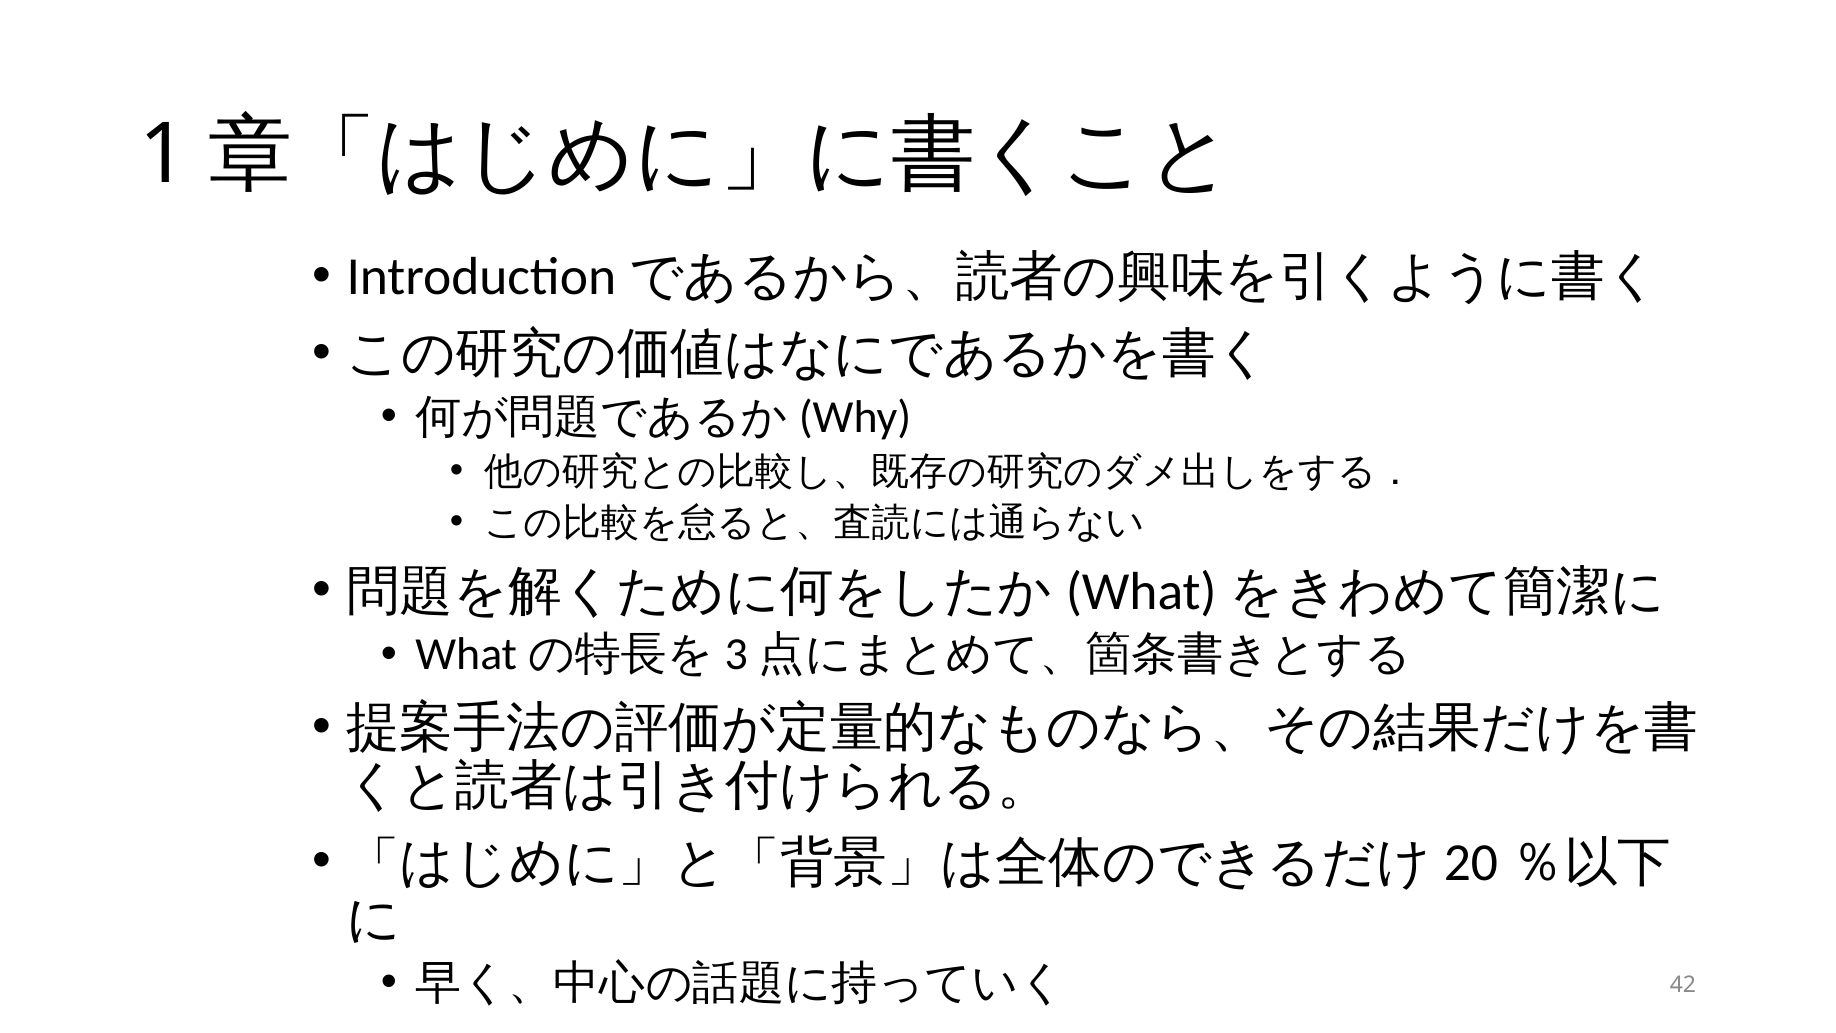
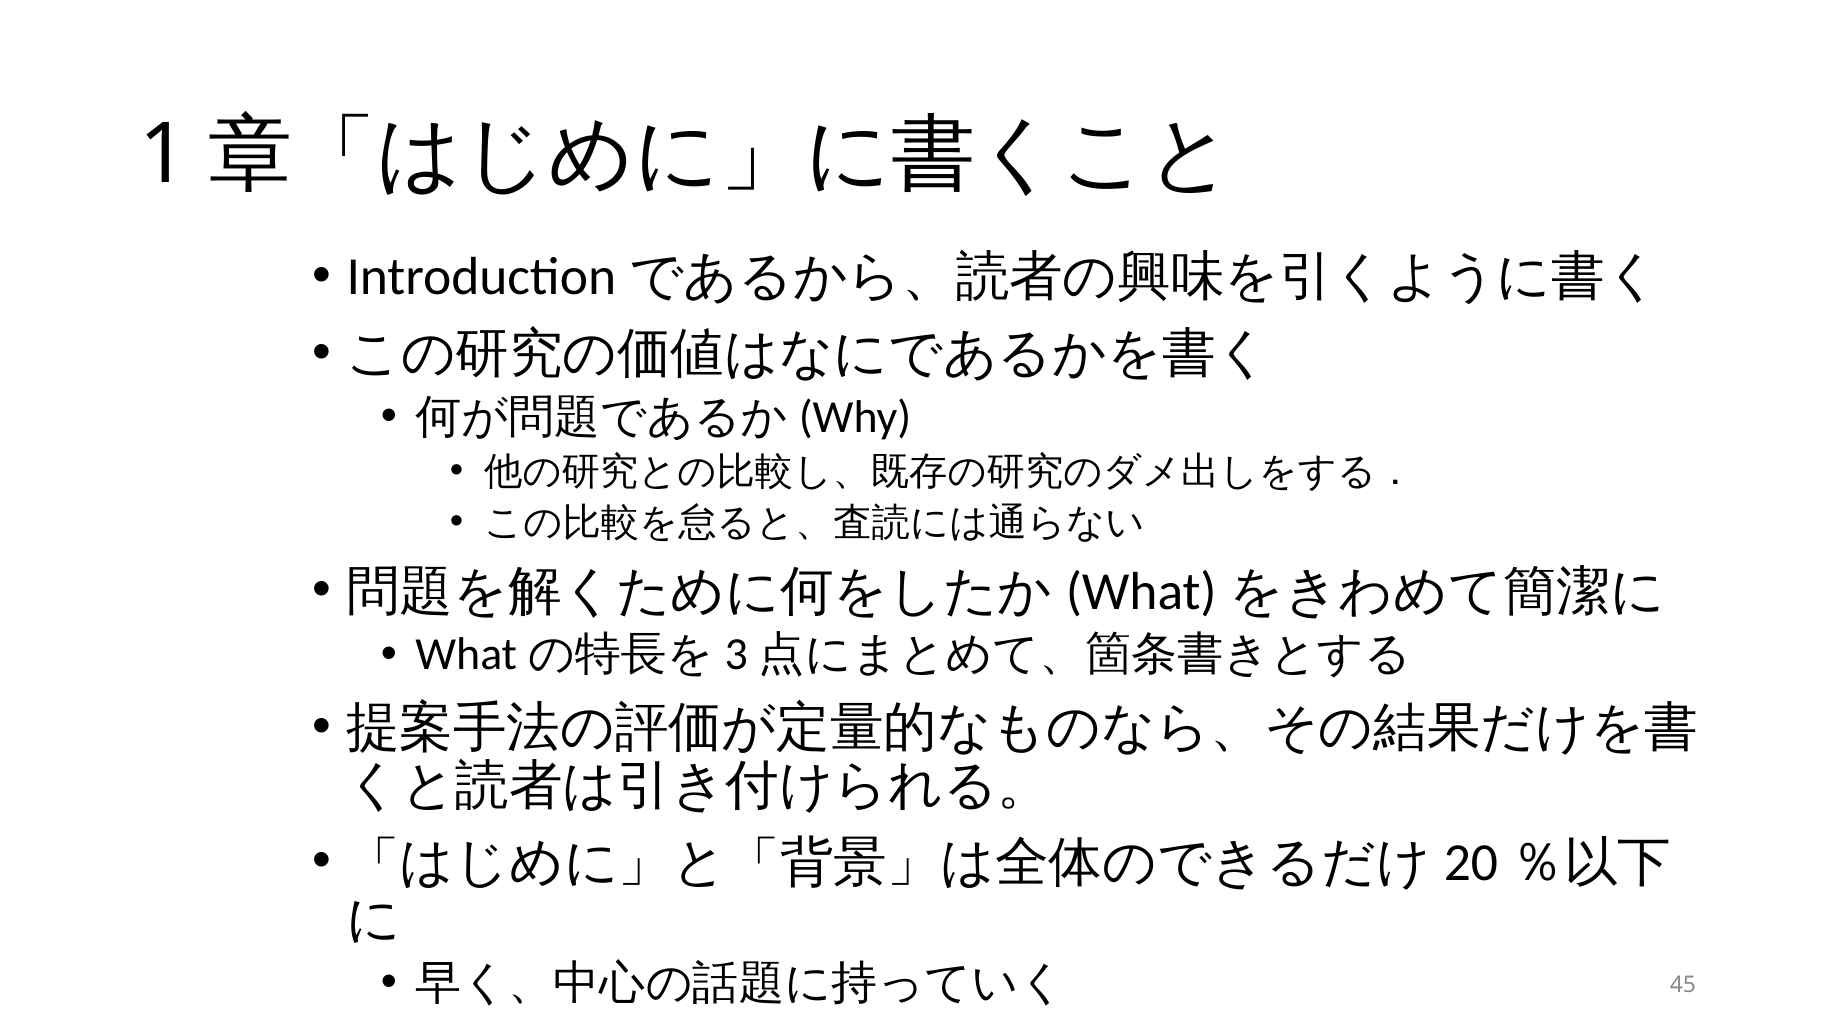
42: 42 -> 45
